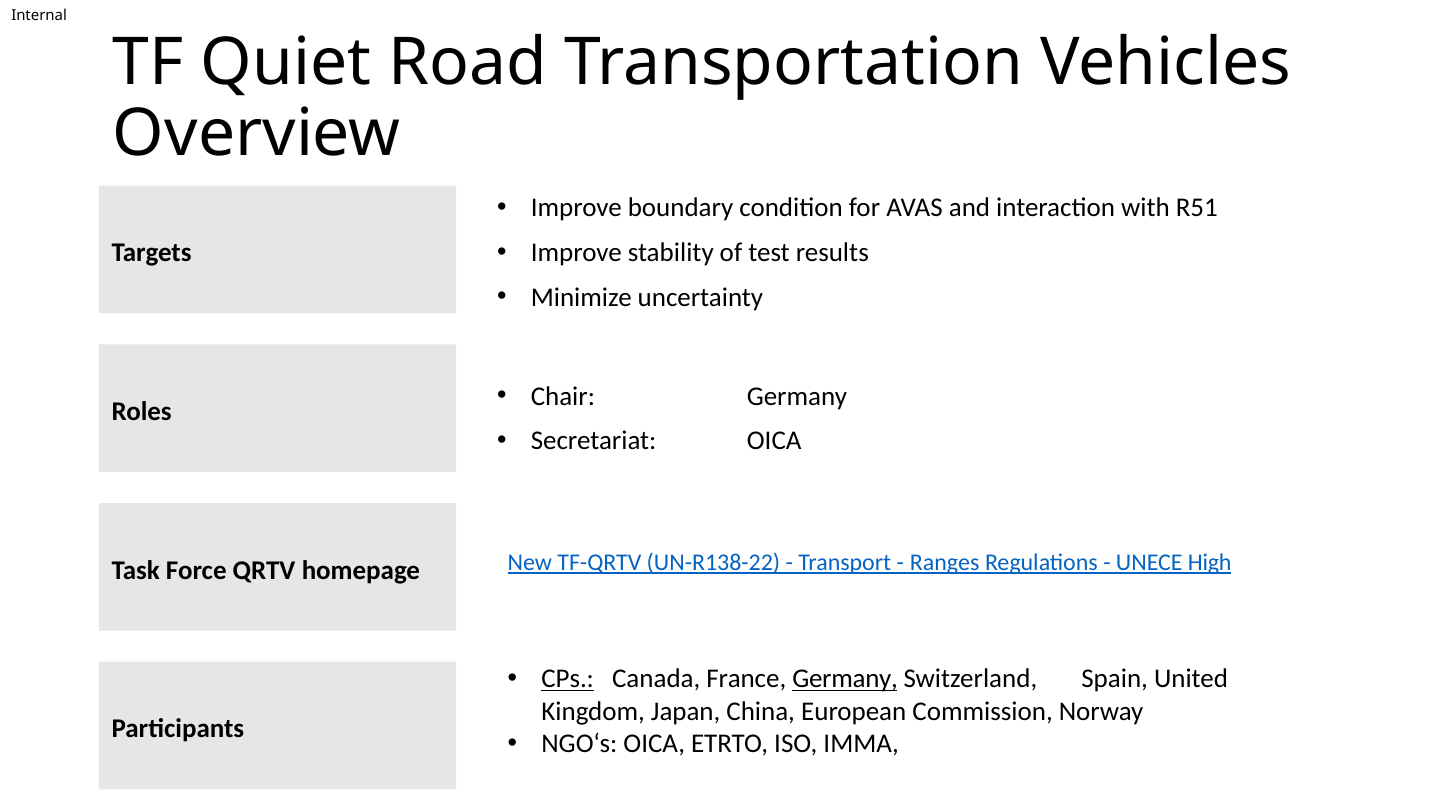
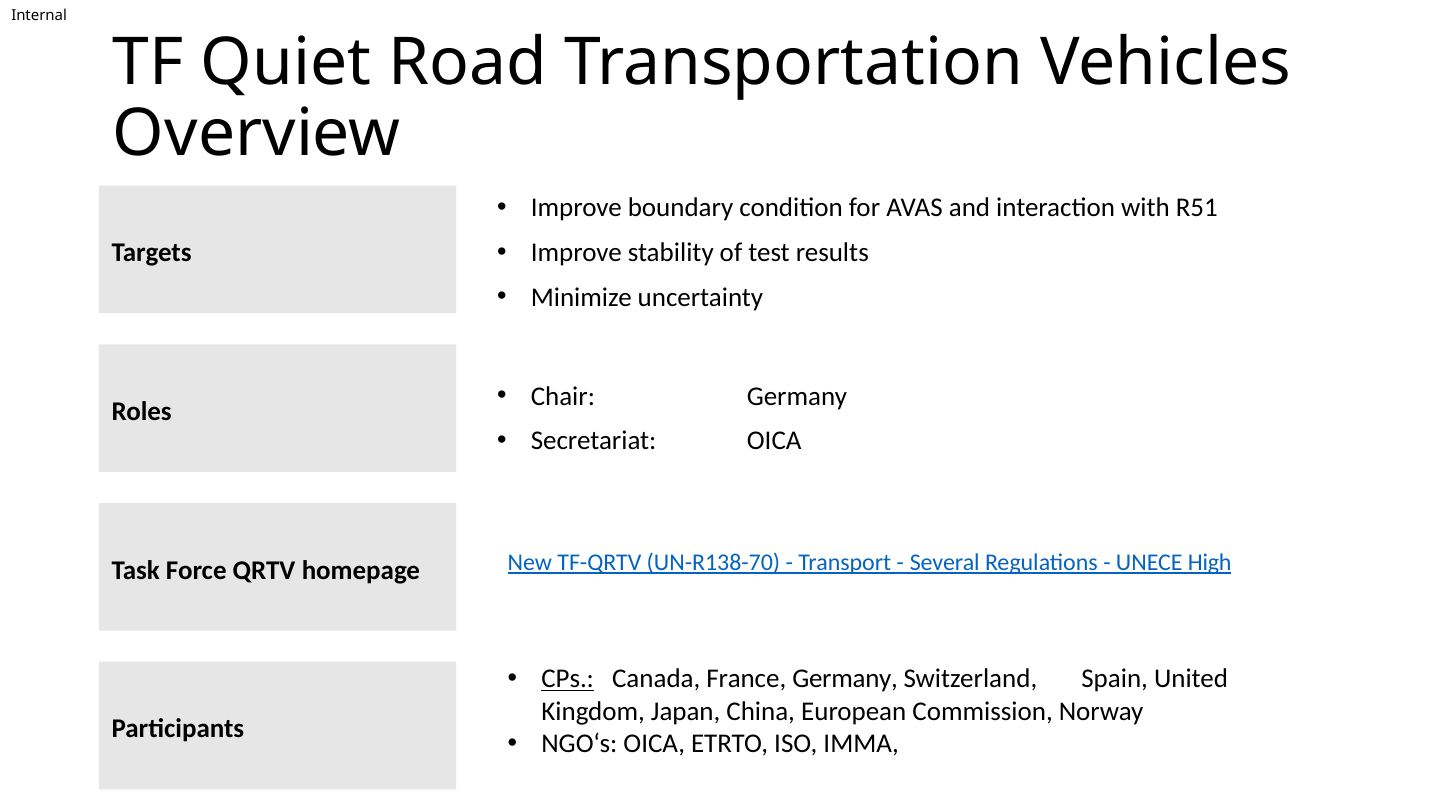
UN-R138-22: UN-R138-22 -> UN-R138-70
Ranges: Ranges -> Several
Germany at (845, 679) underline: present -> none
